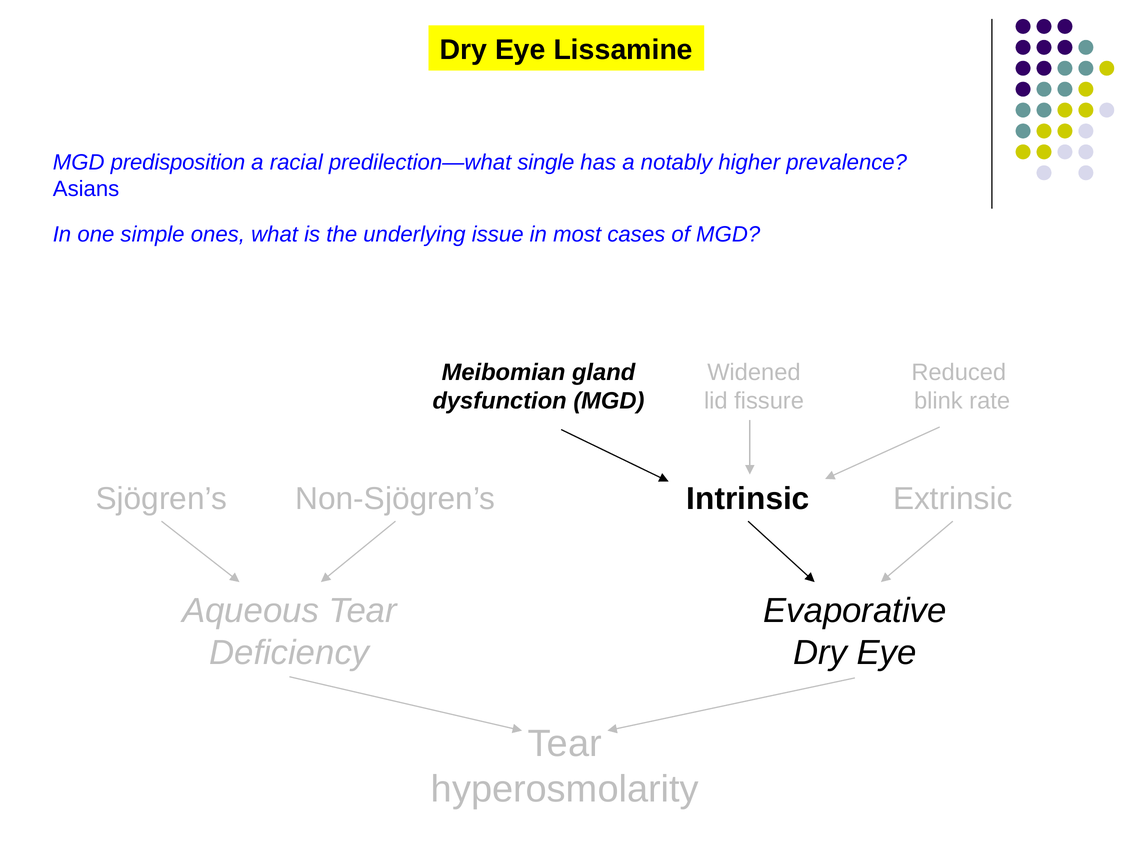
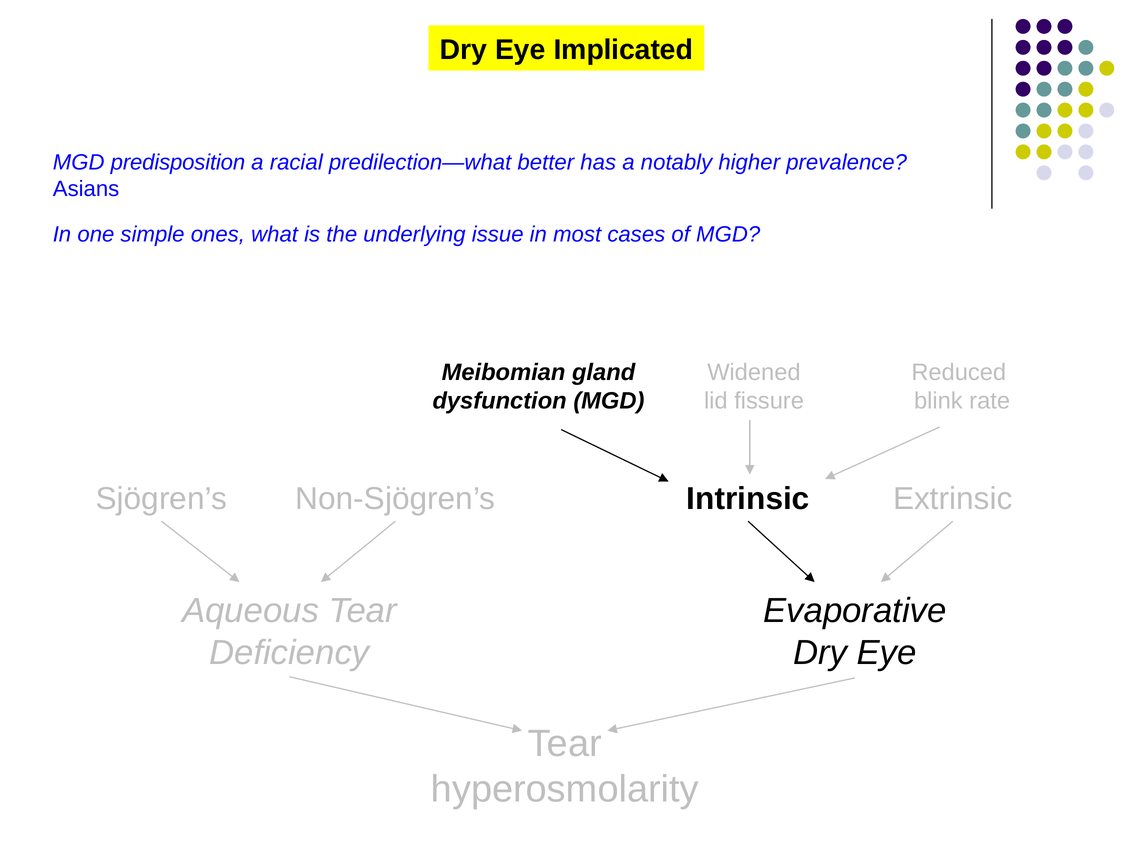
Lissamine: Lissamine -> Implicated
single: single -> better
